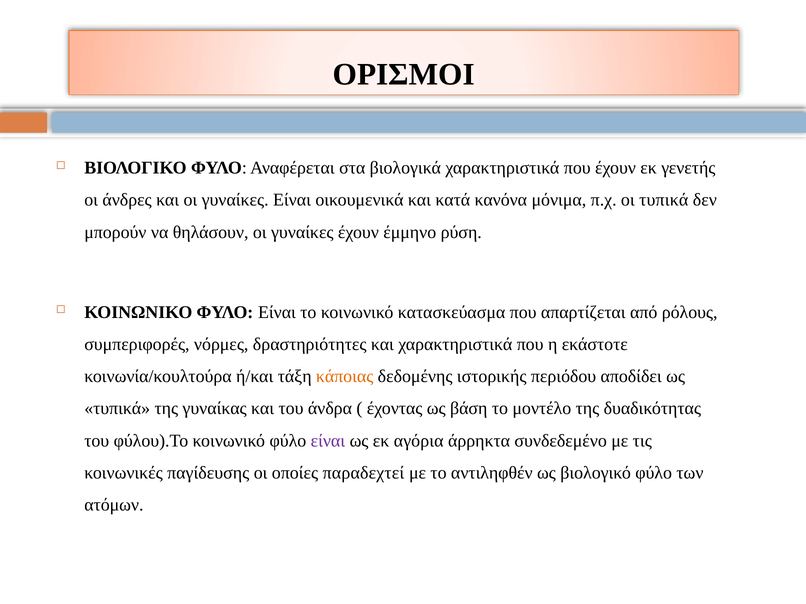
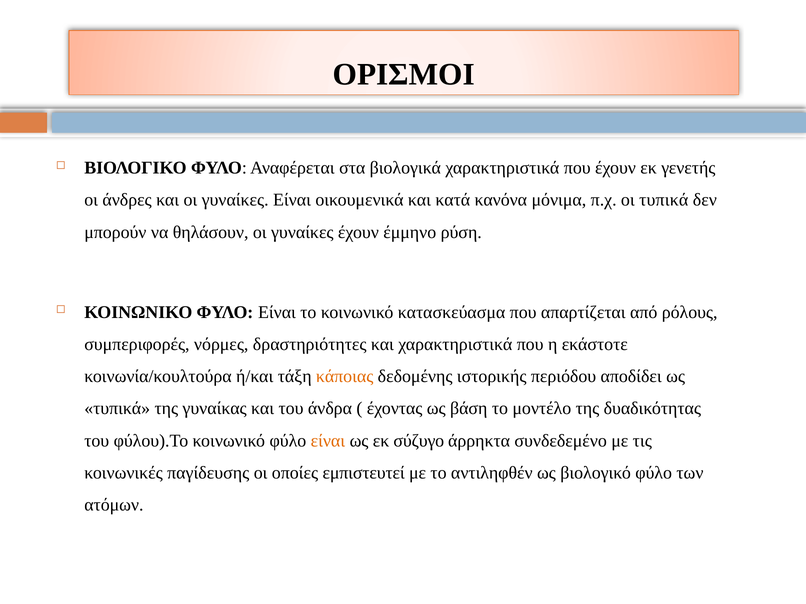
είναι at (328, 441) colour: purple -> orange
αγόρια: αγόρια -> σύζυγο
παραδεχτεί: παραδεχτεί -> εμπιστευτεί
